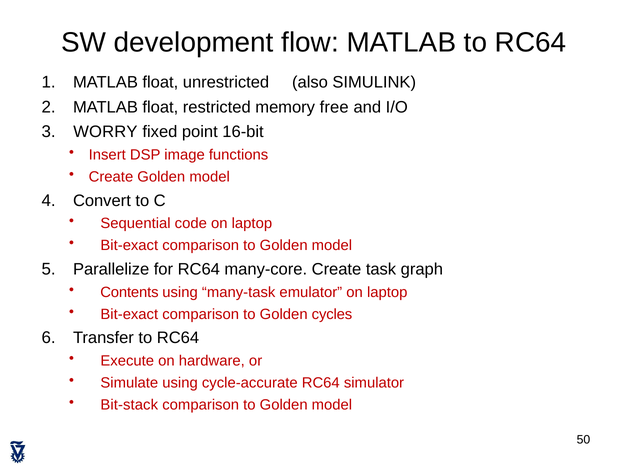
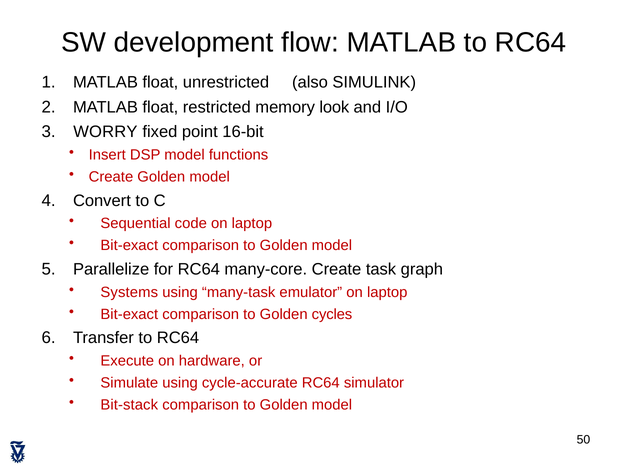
free: free -> look
DSP image: image -> model
Contents: Contents -> Systems
